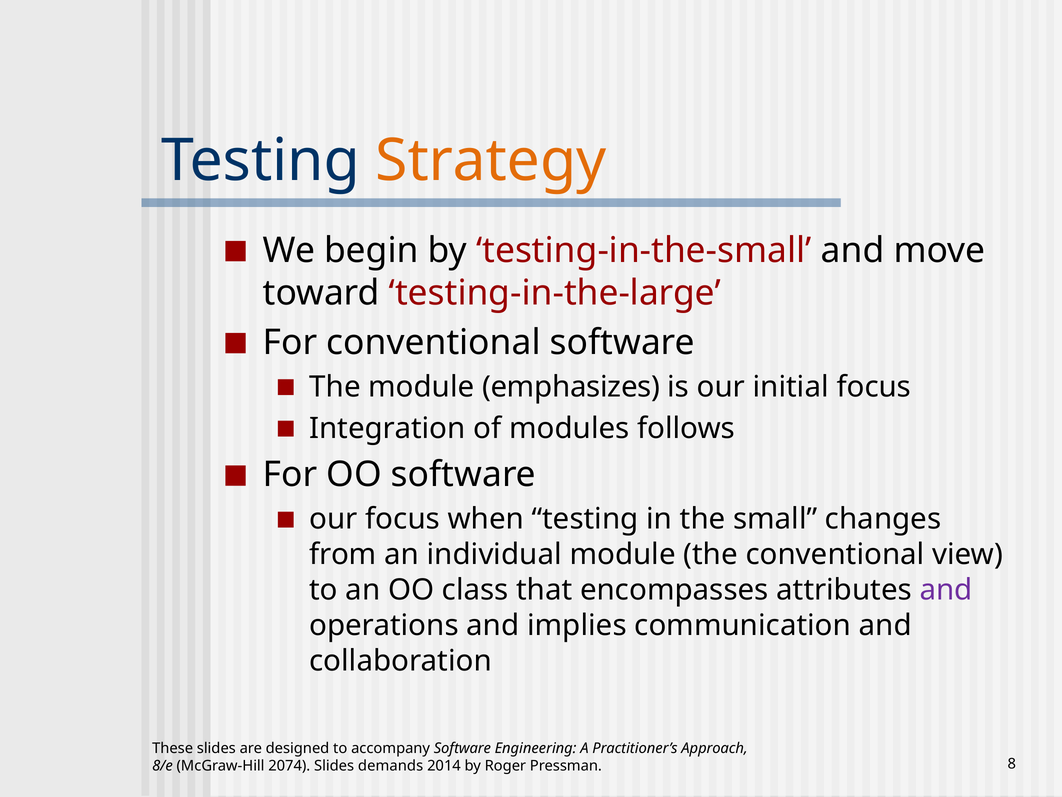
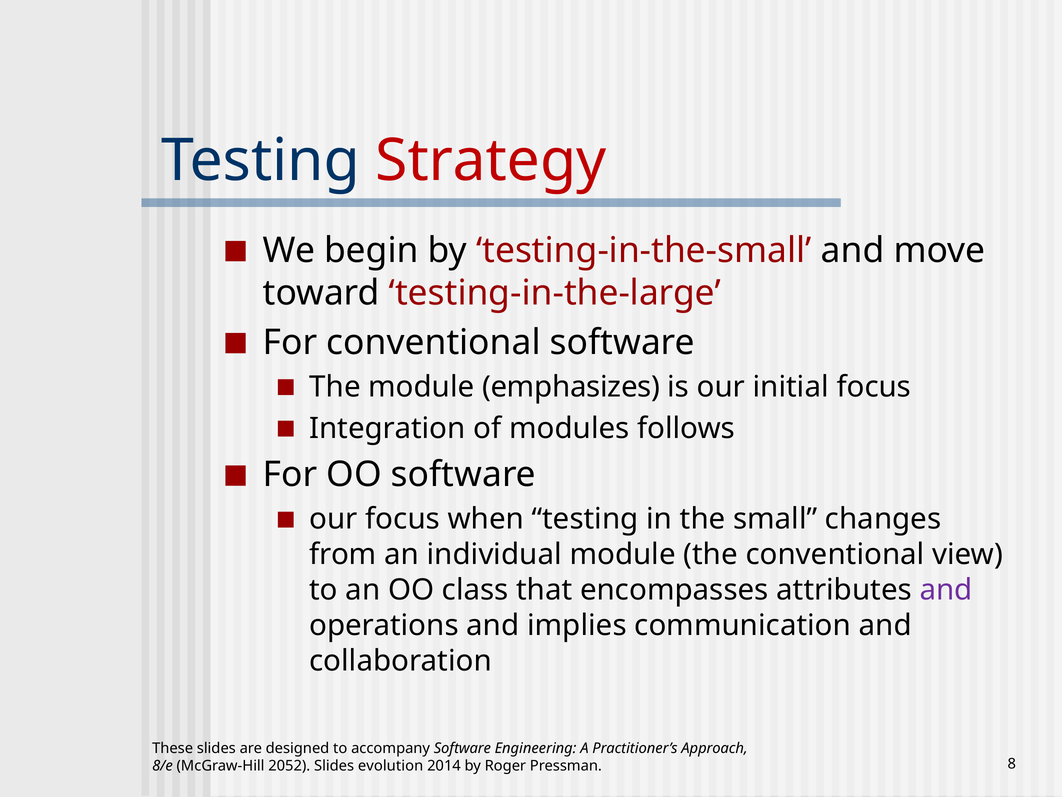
Strategy colour: orange -> red
2074: 2074 -> 2052
demands: demands -> evolution
